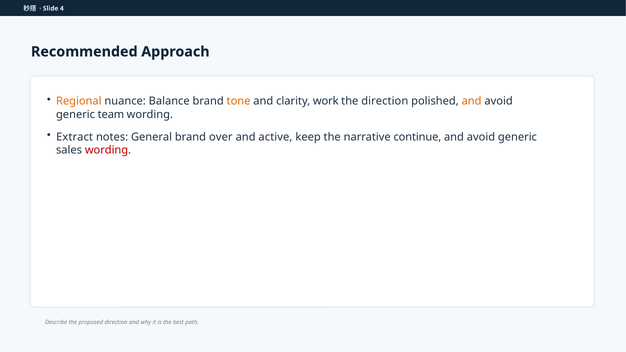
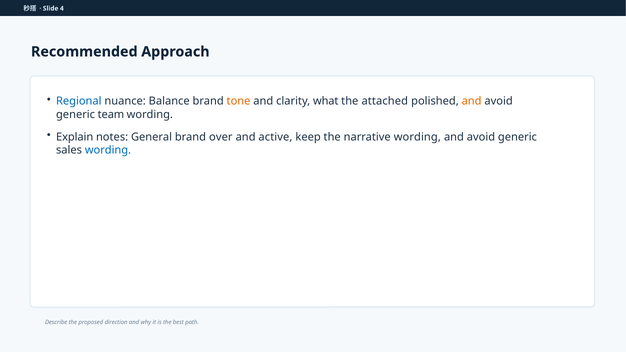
Regional colour: orange -> blue
work: work -> what
the direction: direction -> attached
Extract: Extract -> Explain
narrative continue: continue -> wording
wording at (108, 150) colour: red -> blue
